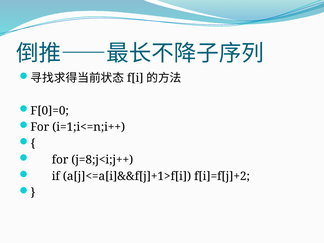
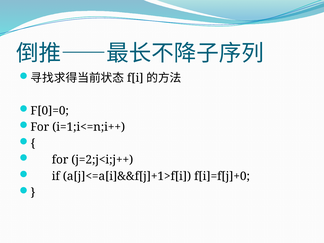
j=8;j<i;j++: j=8;j<i;j++ -> j=2;j<i;j++
f[i]=f[j]+2: f[i]=f[j]+2 -> f[i]=f[j]+0
